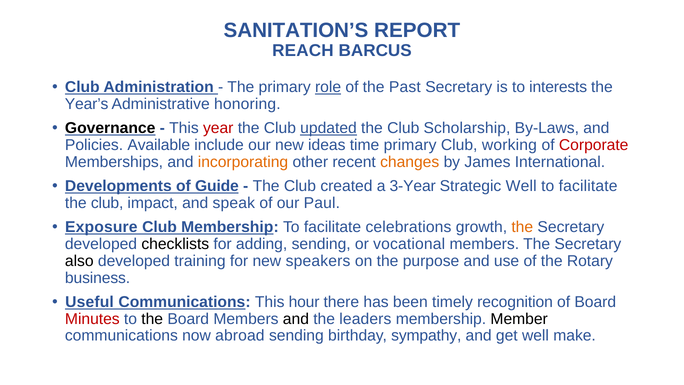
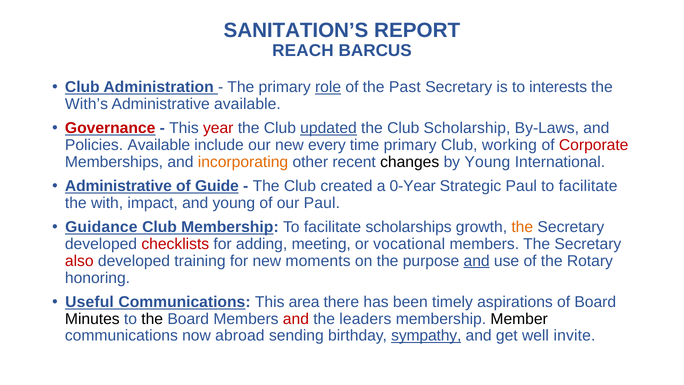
Year’s: Year’s -> With’s
Administrative honoring: honoring -> available
Governance colour: black -> red
ideas: ideas -> every
changes colour: orange -> black
by James: James -> Young
Developments at (118, 186): Developments -> Administrative
3-Year: 3-Year -> 0-Year
Strategic Well: Well -> Paul
club at (107, 203): club -> with
and speak: speak -> young
Exposure: Exposure -> Guidance
celebrations: celebrations -> scholarships
checklists colour: black -> red
adding sending: sending -> meeting
also colour: black -> red
speakers: speakers -> moments
and at (477, 261) underline: none -> present
business: business -> honoring
hour: hour -> area
recognition: recognition -> aspirations
Minutes colour: red -> black
and at (296, 319) colour: black -> red
sympathy underline: none -> present
make: make -> invite
